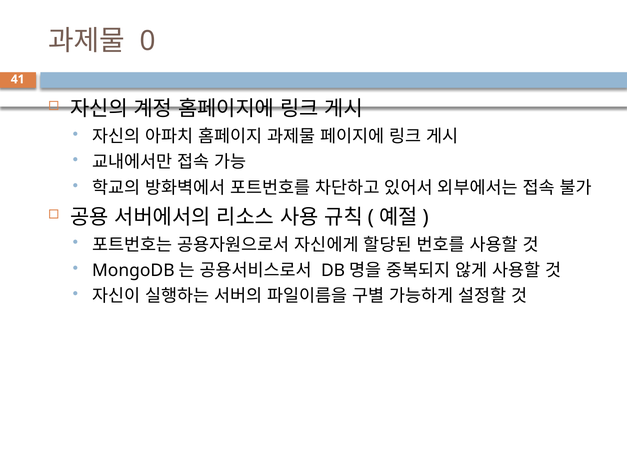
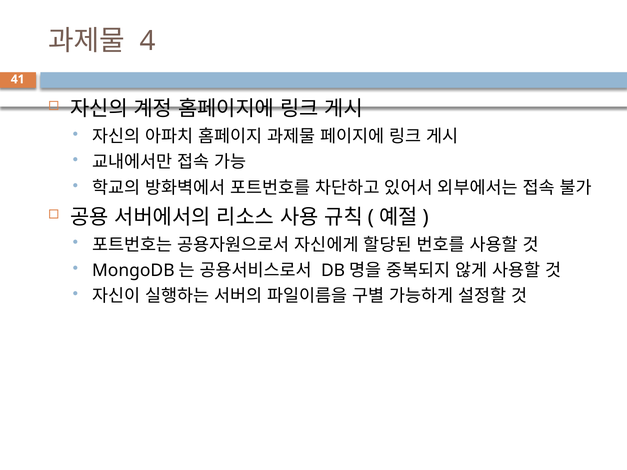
0: 0 -> 4
